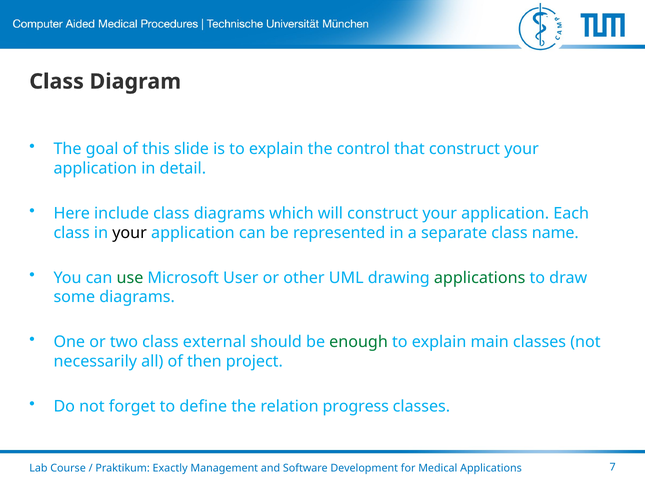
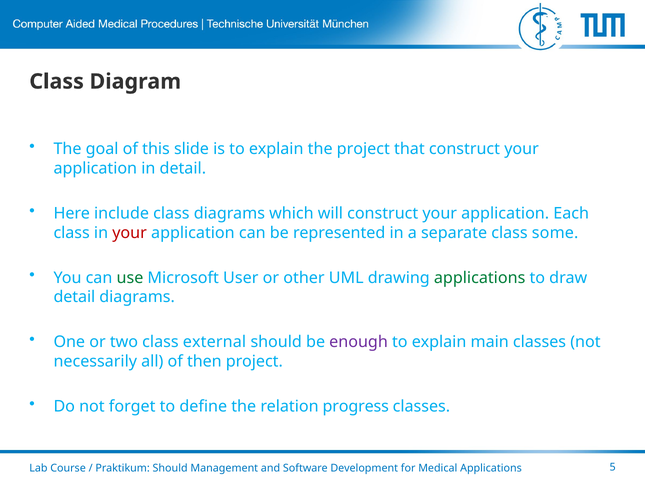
the control: control -> project
your at (130, 233) colour: black -> red
name: name -> some
some at (74, 298): some -> detail
enough colour: green -> purple
Praktikum Exactly: Exactly -> Should
7: 7 -> 5
